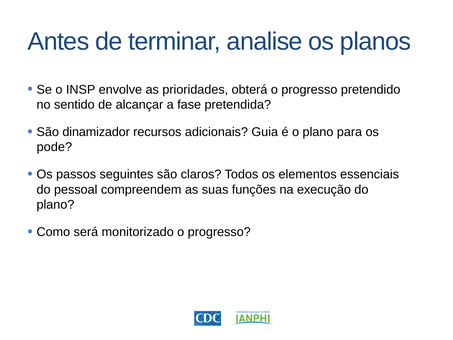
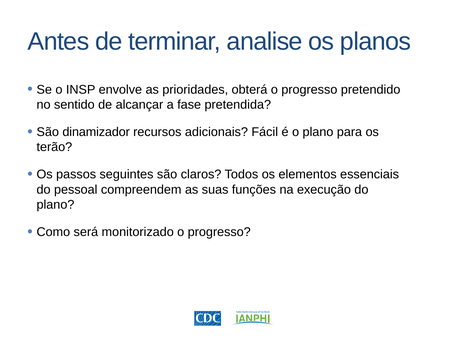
Guia: Guia -> Fácil
pode: pode -> terão
